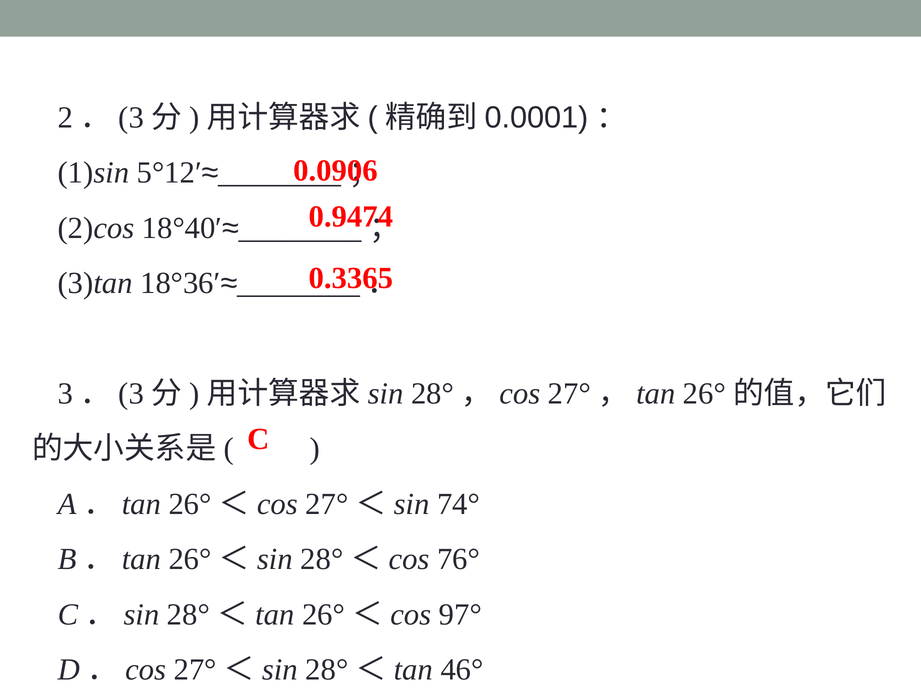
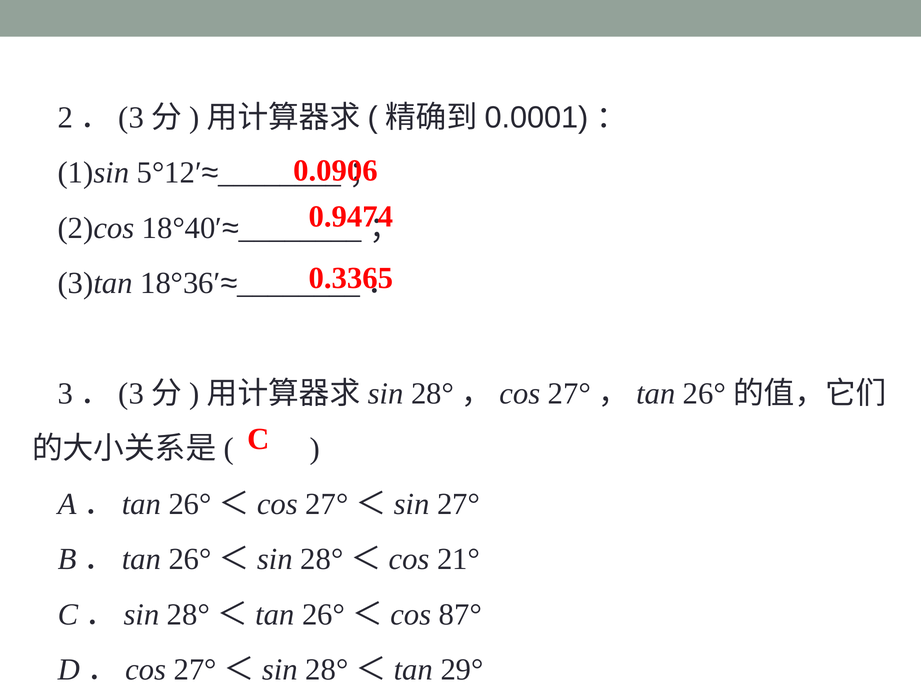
74°: 74° -> 27°
76°: 76° -> 21°
97°: 97° -> 87°
46°: 46° -> 29°
